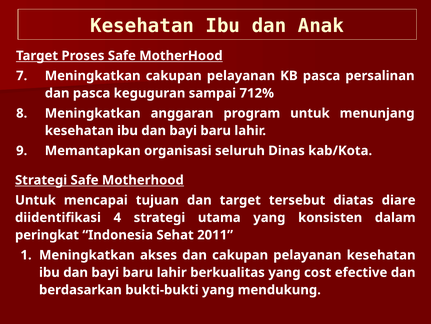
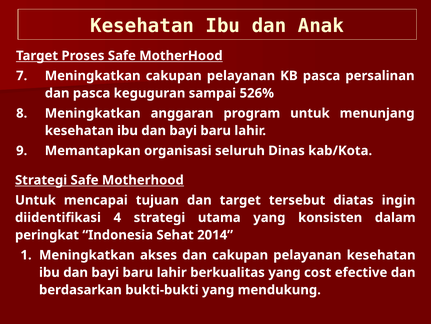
712%: 712% -> 526%
diare: diare -> ingin
2011: 2011 -> 2014
